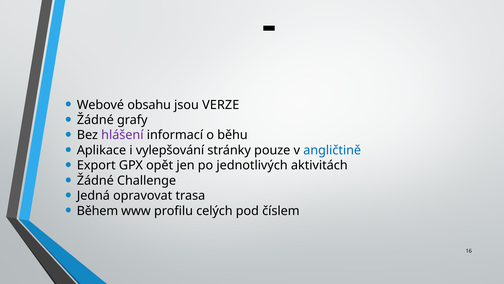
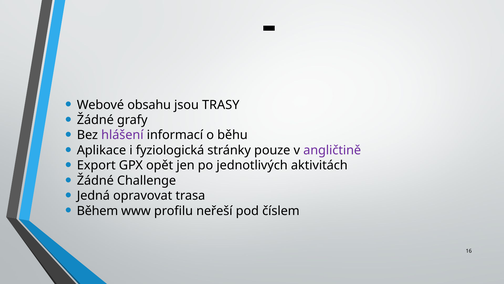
VERZE: VERZE -> TRASY
vylepšování: vylepšování -> fyziologická
angličtině colour: blue -> purple
celých: celých -> neřeší
